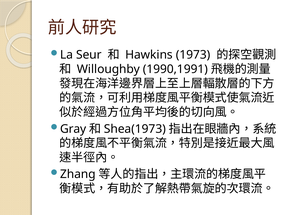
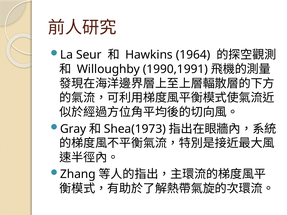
1973: 1973 -> 1964
